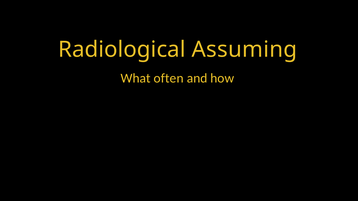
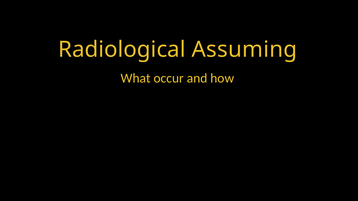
often: often -> occur
